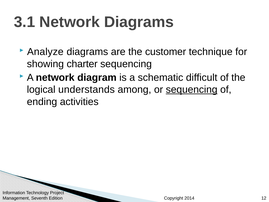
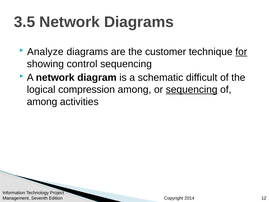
3.1: 3.1 -> 3.5
for underline: none -> present
charter: charter -> control
understands: understands -> compression
ending at (42, 102): ending -> among
